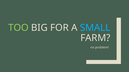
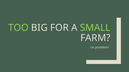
SMALL colour: light blue -> light green
